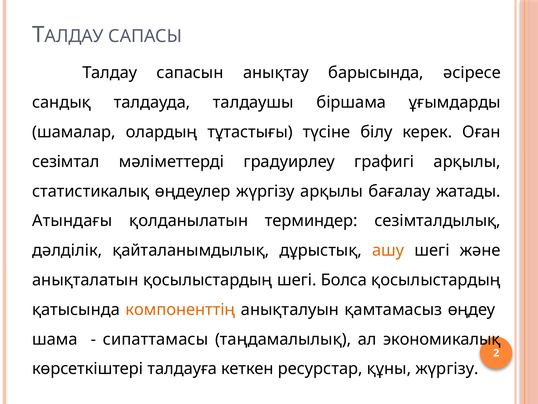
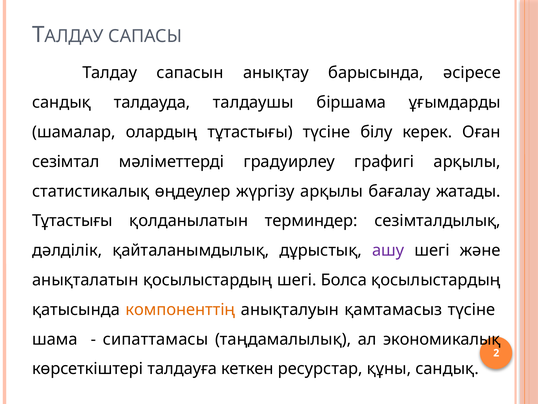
Атындағы at (72, 221): Атындағы -> Тұтастығы
ашу colour: orange -> purple
қамтамасыз өңдеу: өңдеу -> түсіне
құны жүргізу: жүргізу -> сандық
